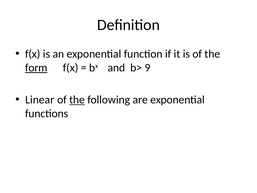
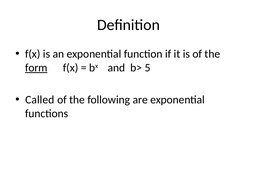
9: 9 -> 5
Linear: Linear -> Called
the at (77, 100) underline: present -> none
